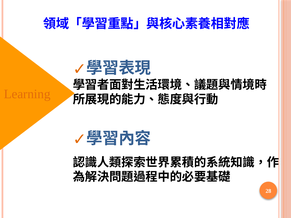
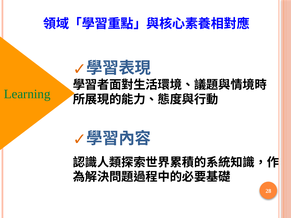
Learning colour: orange -> green
